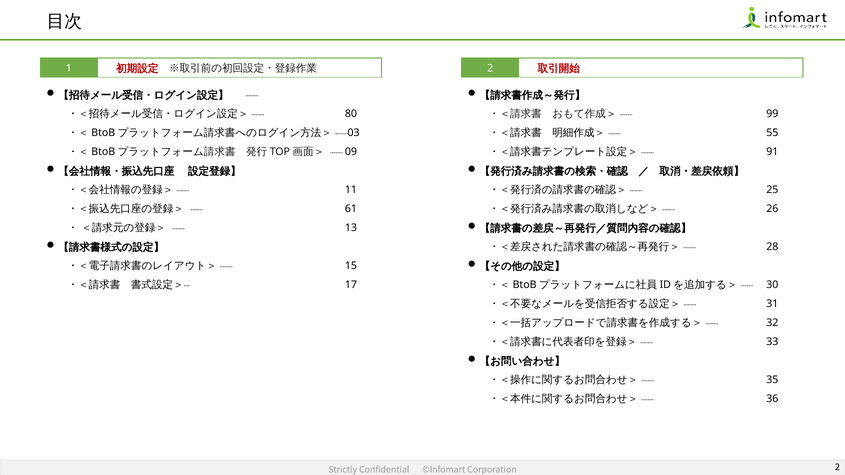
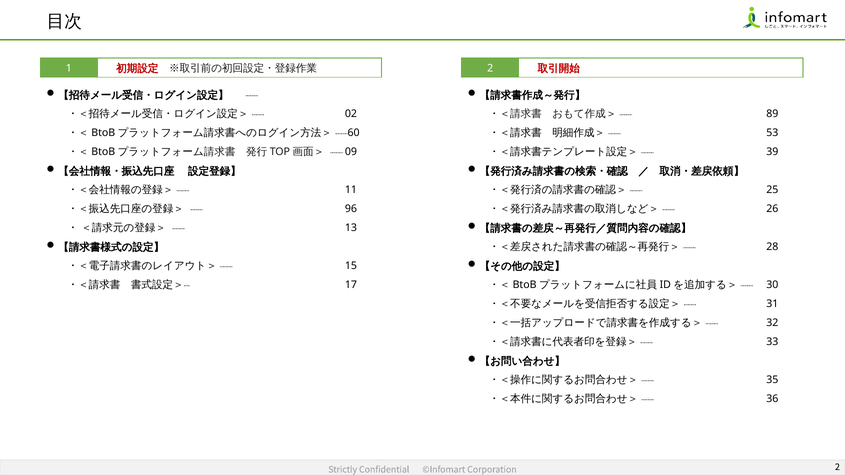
80: 80 -> 02
99: 99 -> 89
03: 03 -> 60
55: 55 -> 53
91: 91 -> 39
61: 61 -> 96
